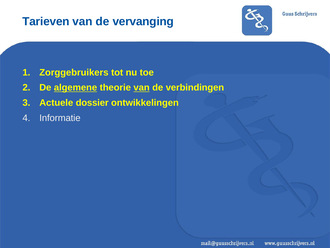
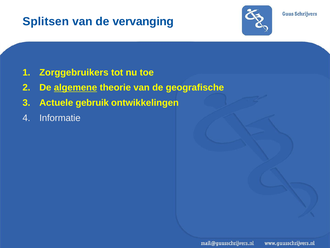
Tarieven: Tarieven -> Splitsen
van at (142, 87) underline: present -> none
verbindingen: verbindingen -> geografische
dossier: dossier -> gebruik
